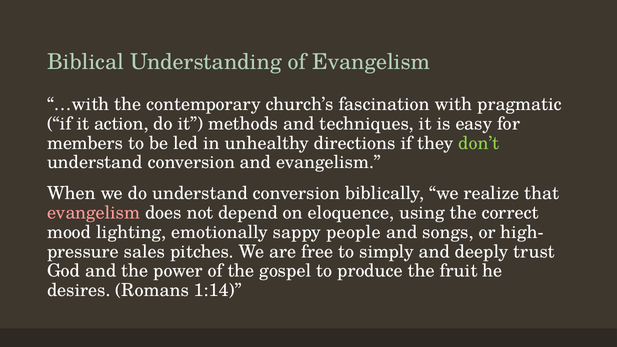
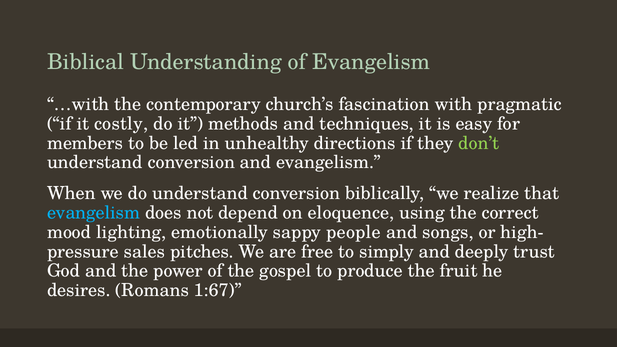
action: action -> costly
evangelism at (94, 213) colour: pink -> light blue
1:14: 1:14 -> 1:67
